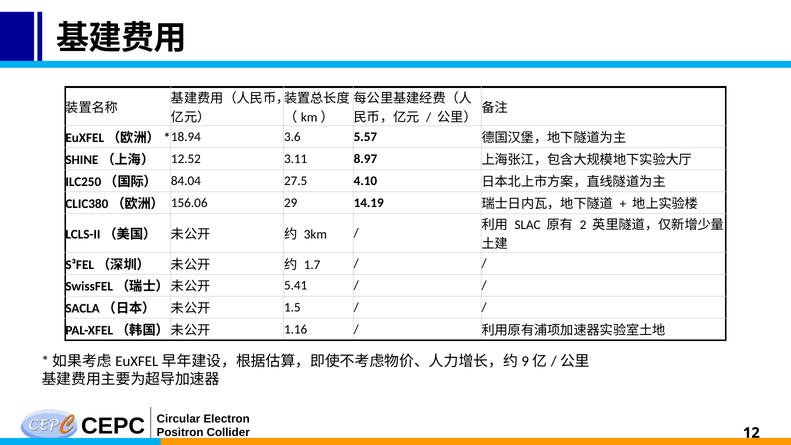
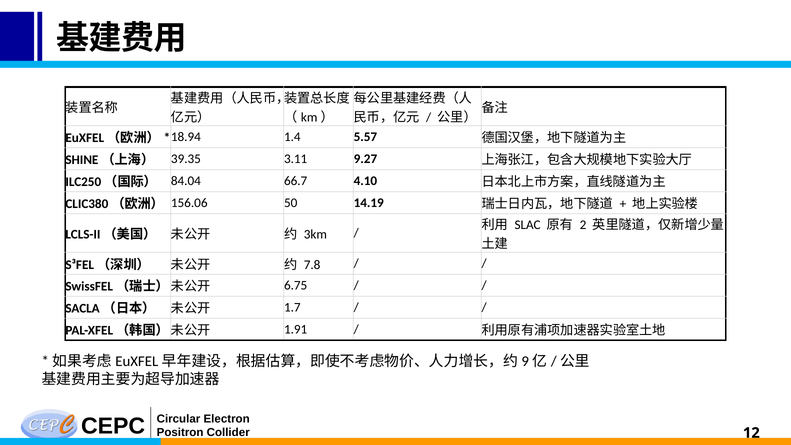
3.6: 3.6 -> 1.4
12.52: 12.52 -> 39.35
8.97: 8.97 -> 9.27
27.5: 27.5 -> 66.7
29: 29 -> 50
1.7: 1.7 -> 7.8
5.41: 5.41 -> 6.75
1.5: 1.5 -> 1.7
1.16: 1.16 -> 1.91
